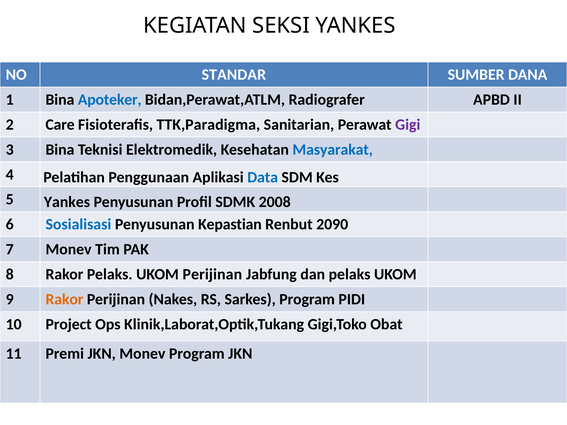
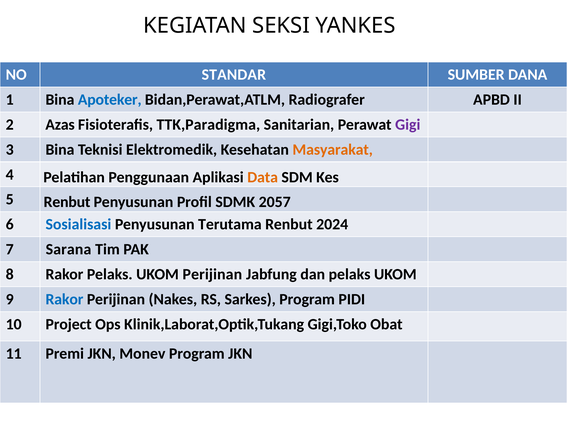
Care: Care -> Azas
Masyarakat colour: blue -> orange
Data colour: blue -> orange
5 Yankes: Yankes -> Renbut
2008: 2008 -> 2057
Kepastian: Kepastian -> Terutama
2090: 2090 -> 2024
7 Monev: Monev -> Sarana
Rakor at (64, 299) colour: orange -> blue
